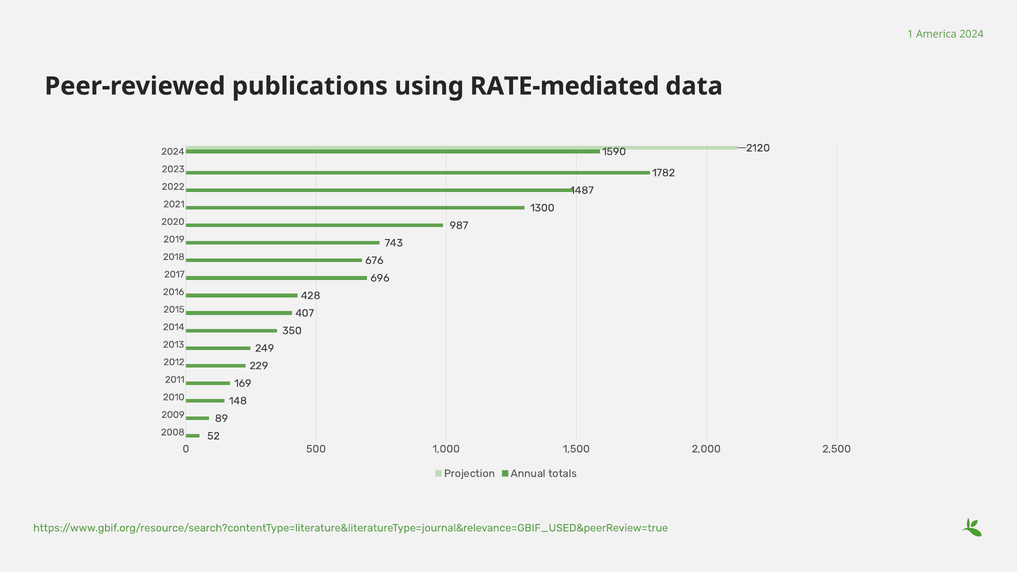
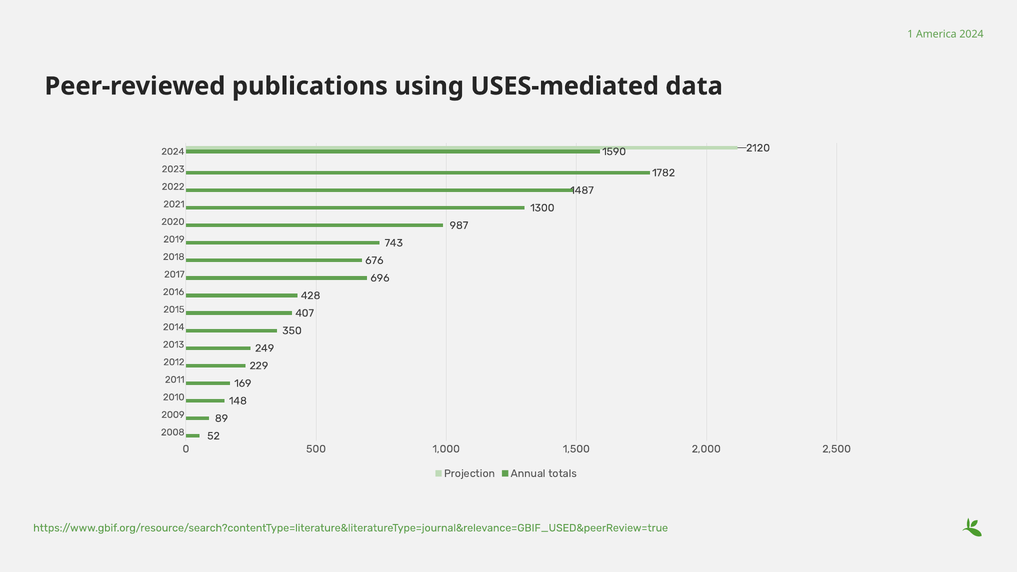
RATE-mediated: RATE-mediated -> USES-mediated
